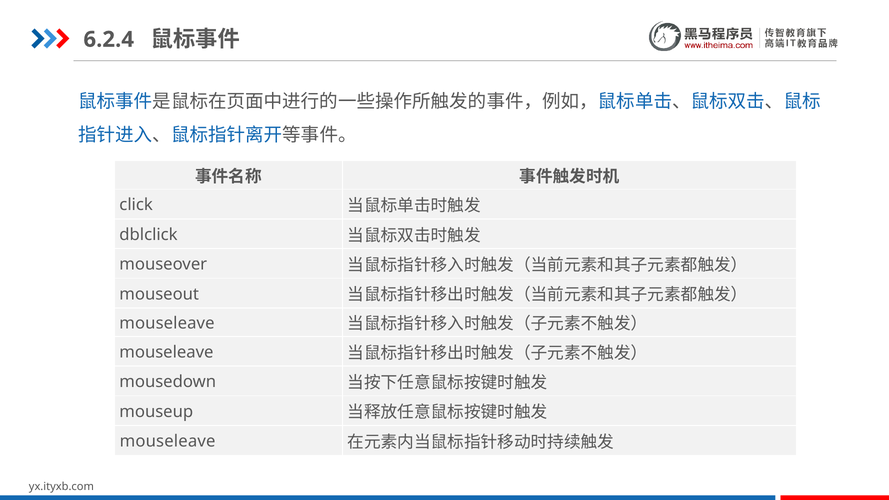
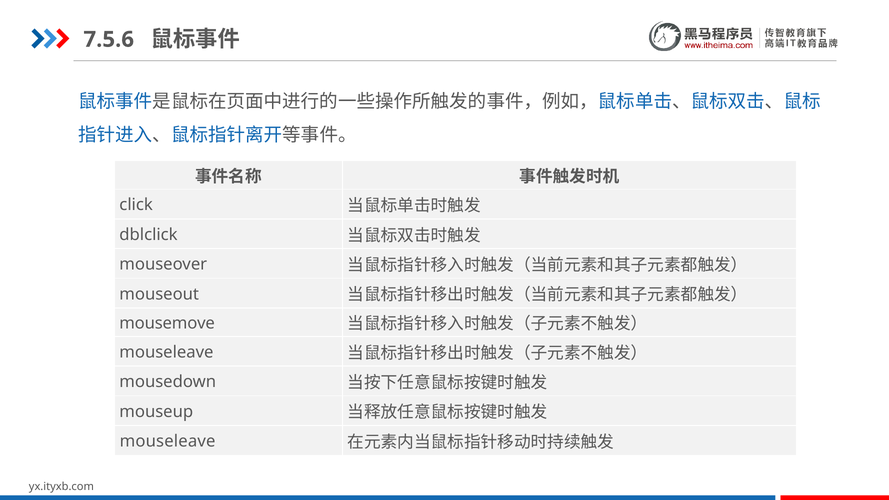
6.2.4: 6.2.4 -> 7.5.6
mouseleave at (167, 323): mouseleave -> mousemove
